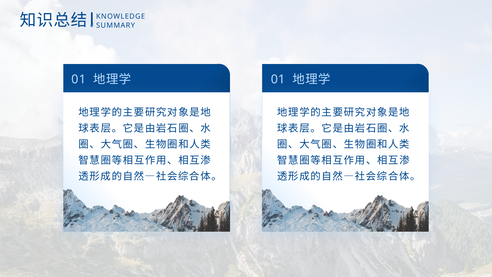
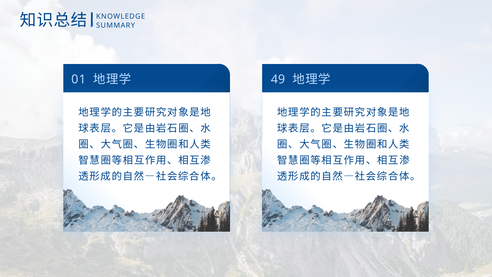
01 at (278, 79): 01 -> 49
